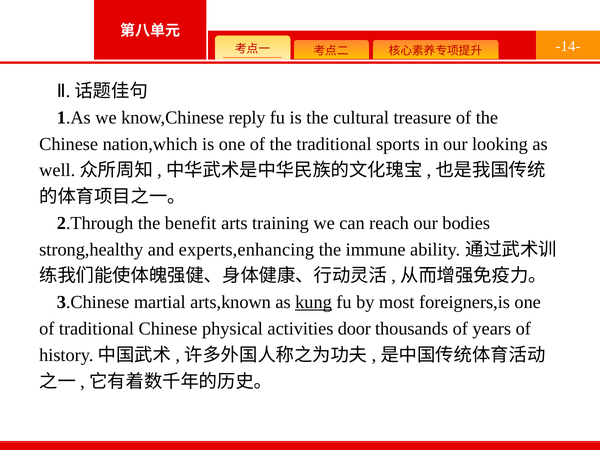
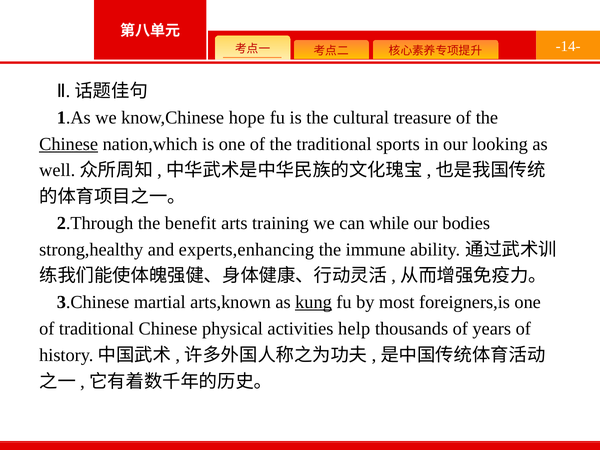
reply: reply -> hope
Chinese at (69, 144) underline: none -> present
reach: reach -> while
door: door -> help
